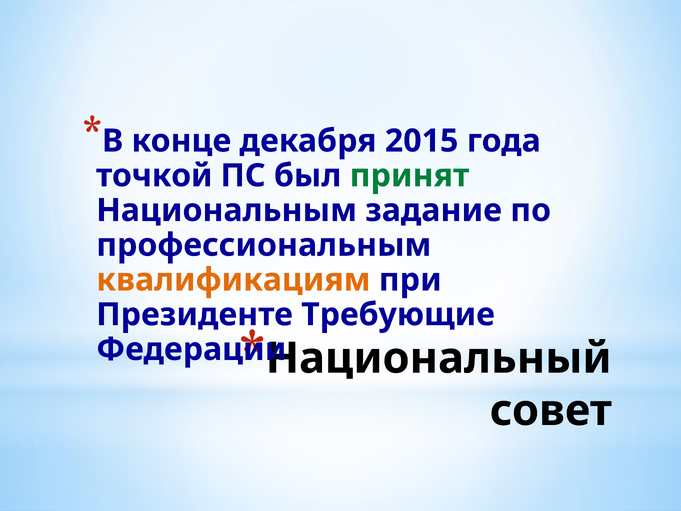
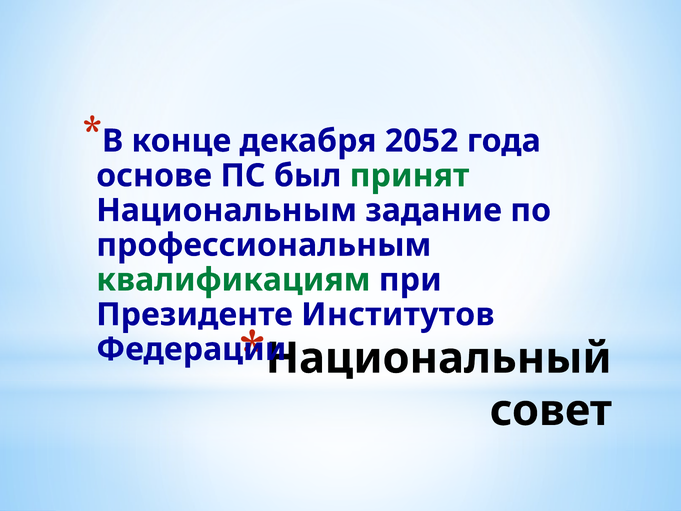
2015: 2015 -> 2052
точкой: точкой -> основе
квалификациям colour: orange -> green
Требующие: Требующие -> Институтов
